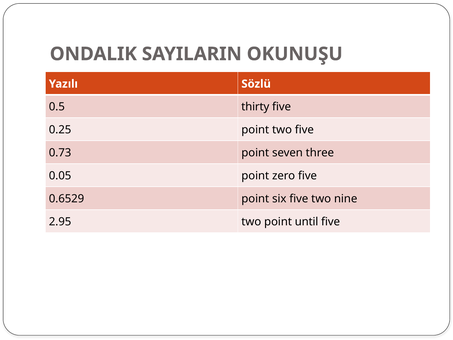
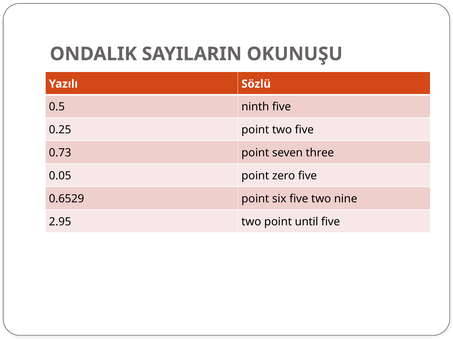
thirty: thirty -> ninth
